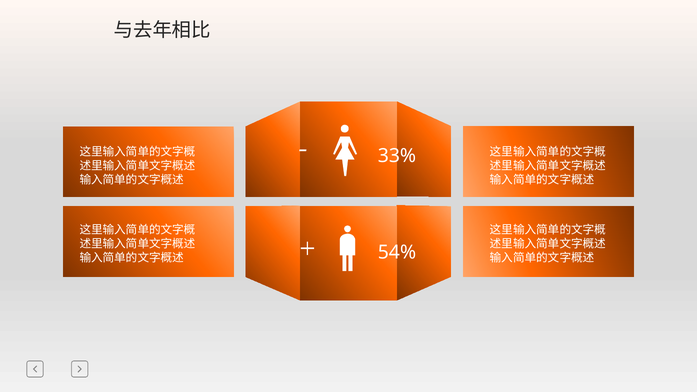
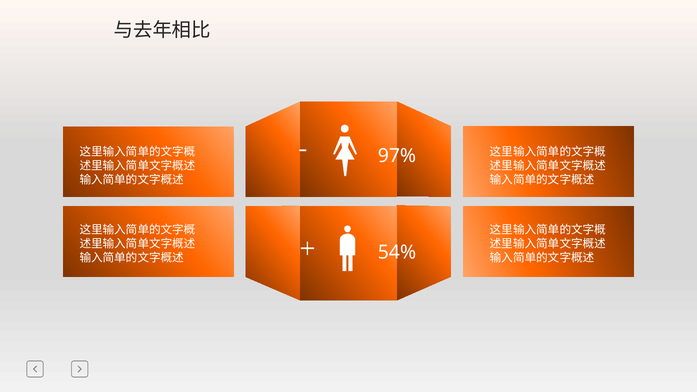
33%: 33% -> 97%
